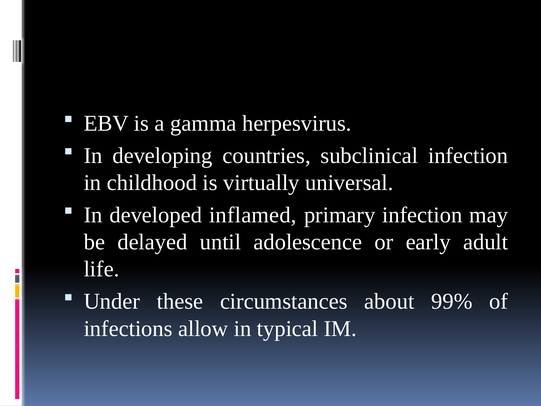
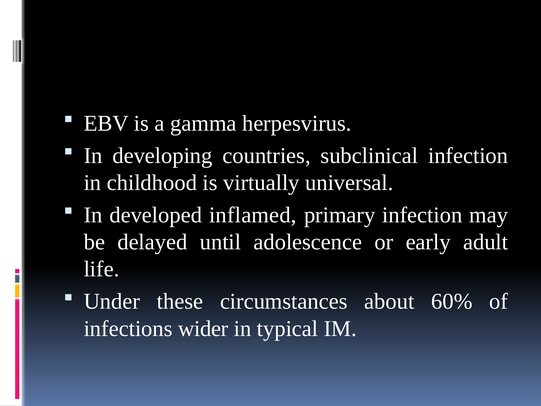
99%: 99% -> 60%
allow: allow -> wider
